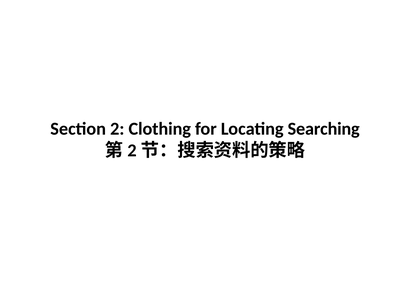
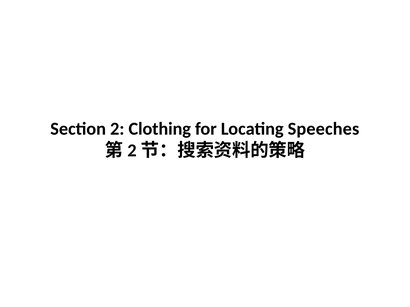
Searching: Searching -> Speeches
